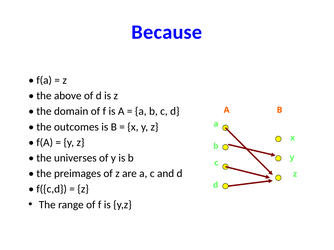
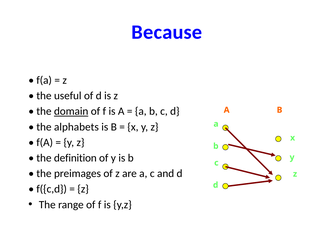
above: above -> useful
domain underline: none -> present
outcomes: outcomes -> alphabets
universes: universes -> definition
